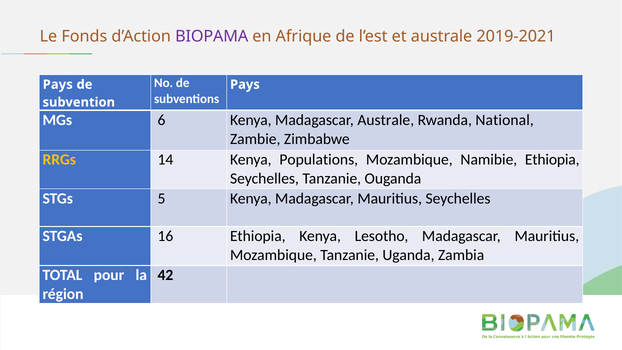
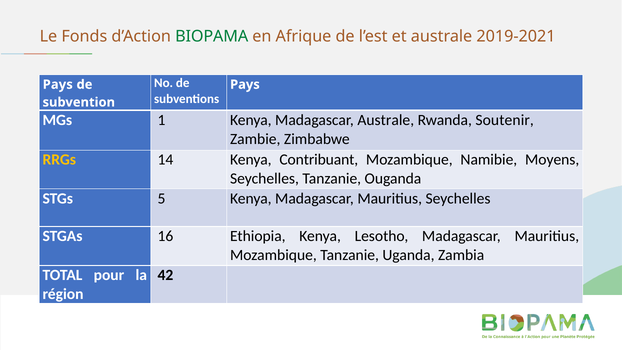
BIOPAMA colour: purple -> green
6: 6 -> 1
National: National -> Soutenir
Populations: Populations -> Contribuant
Namibie Ethiopia: Ethiopia -> Moyens
